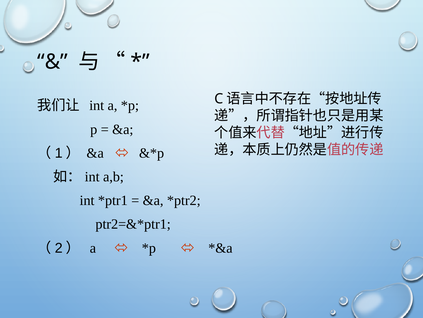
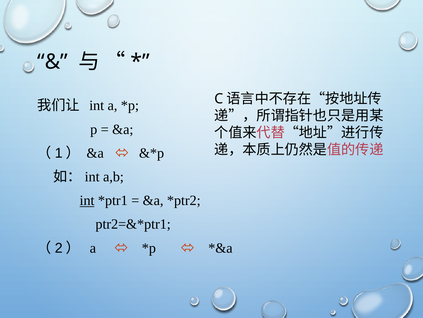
int at (87, 200) underline: none -> present
